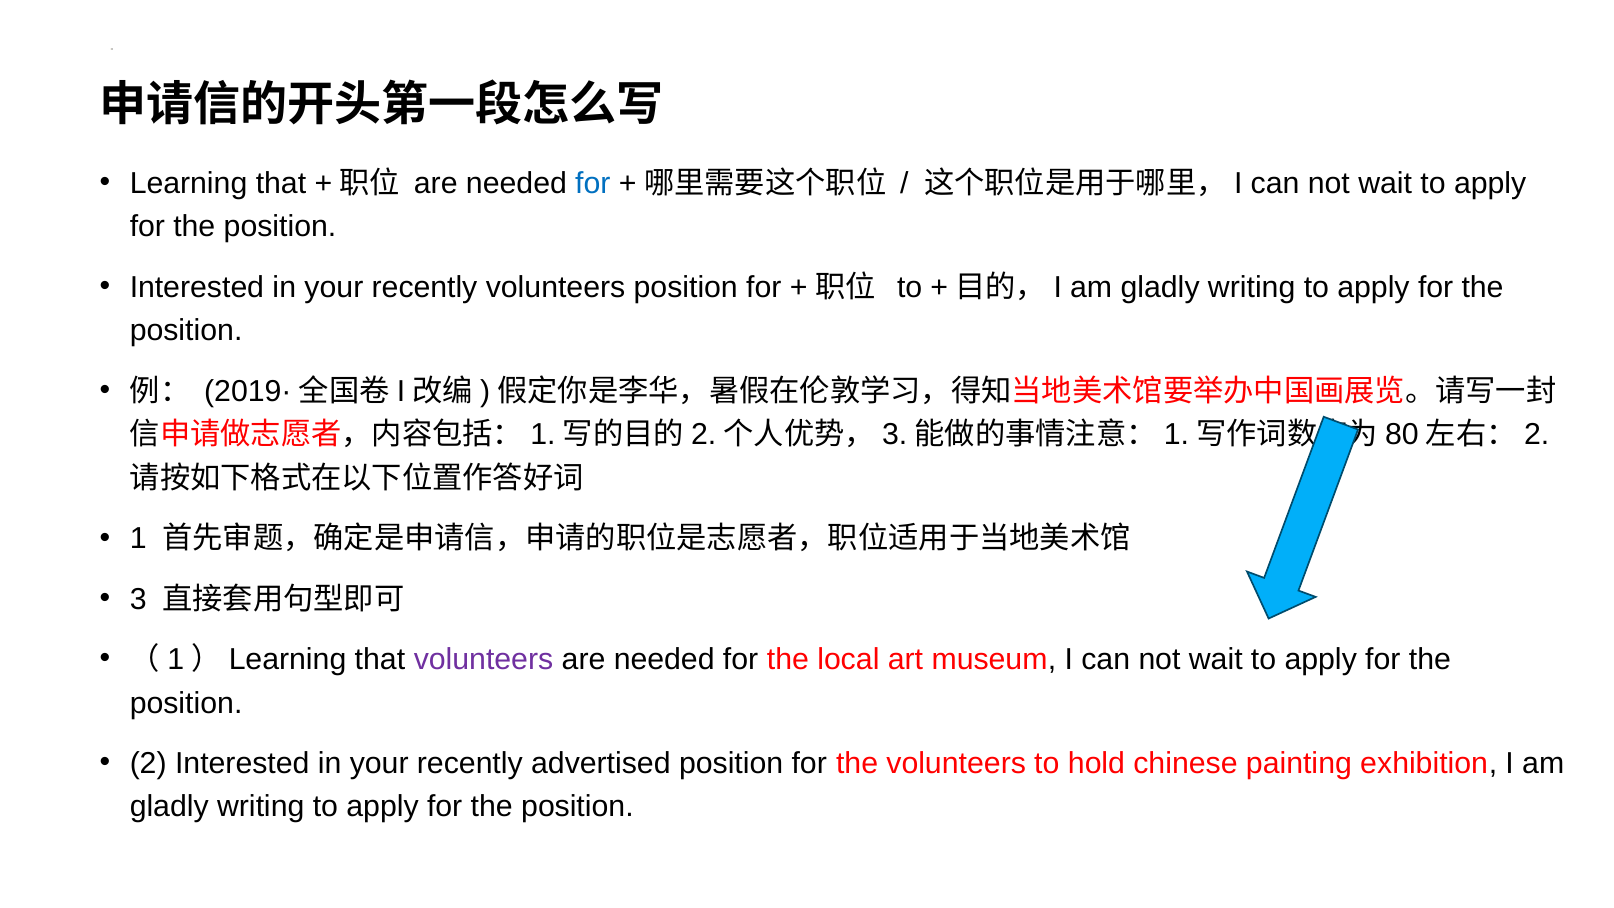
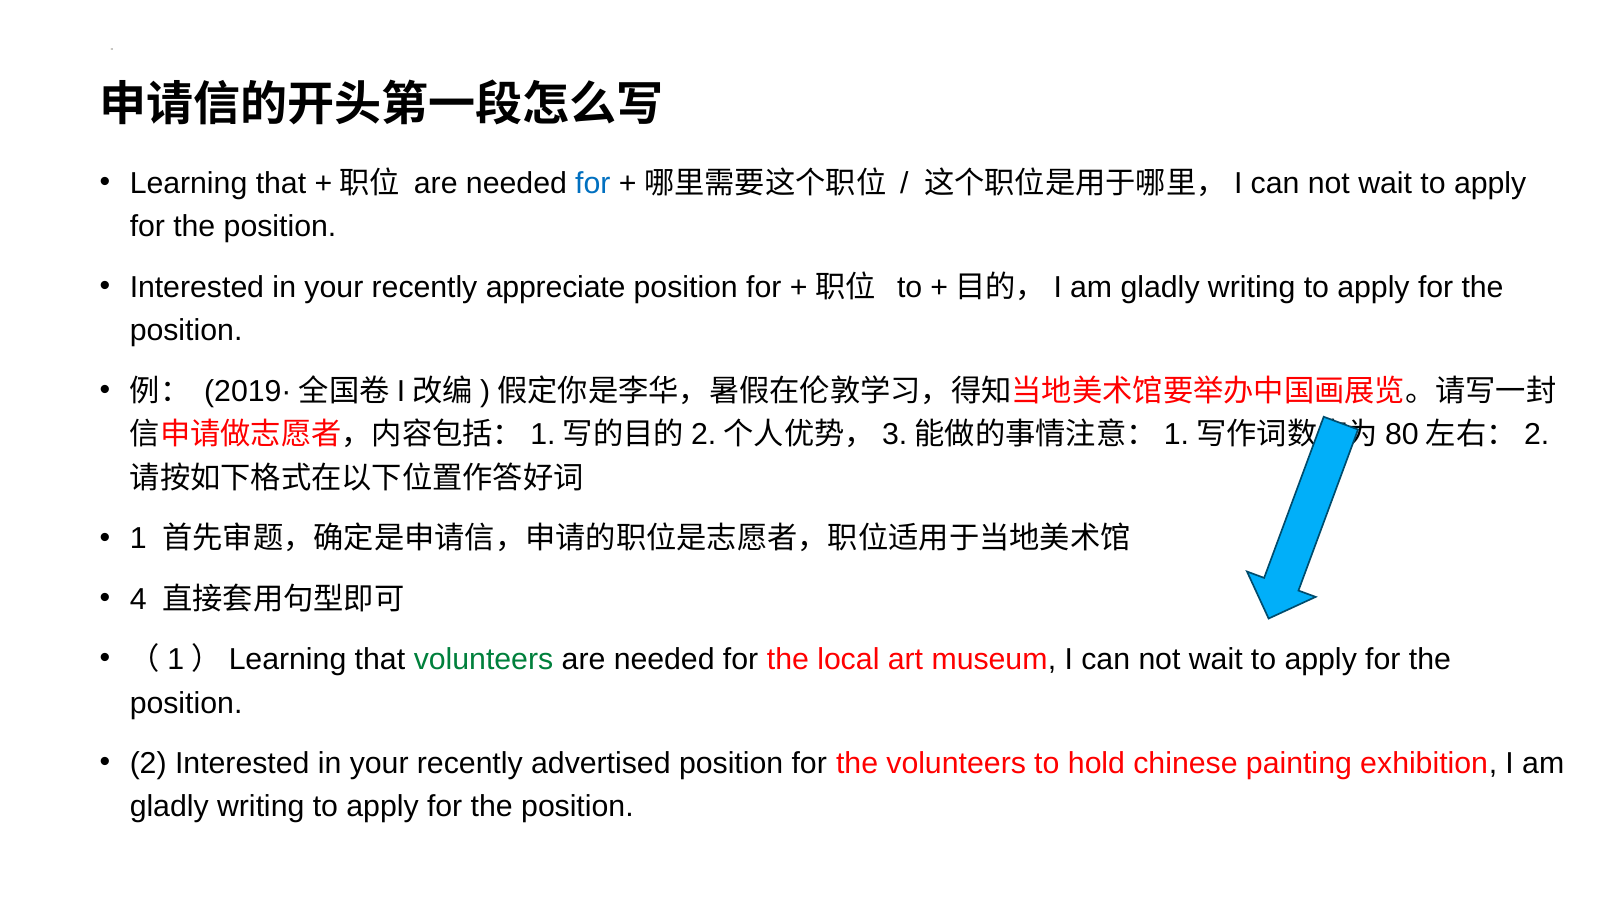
recently volunteers: volunteers -> appreciate
3: 3 -> 4
volunteers at (483, 659) colour: purple -> green
